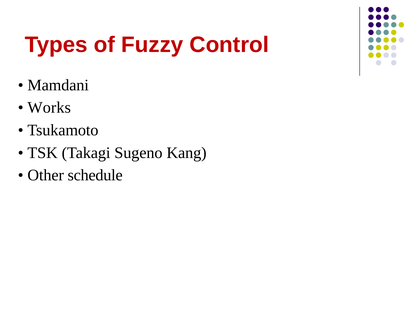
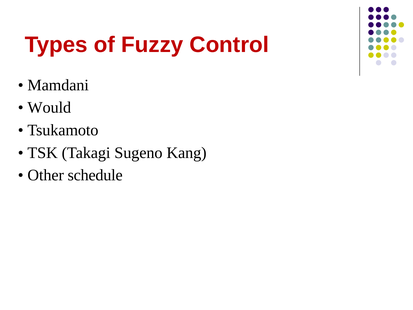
Works: Works -> Would
